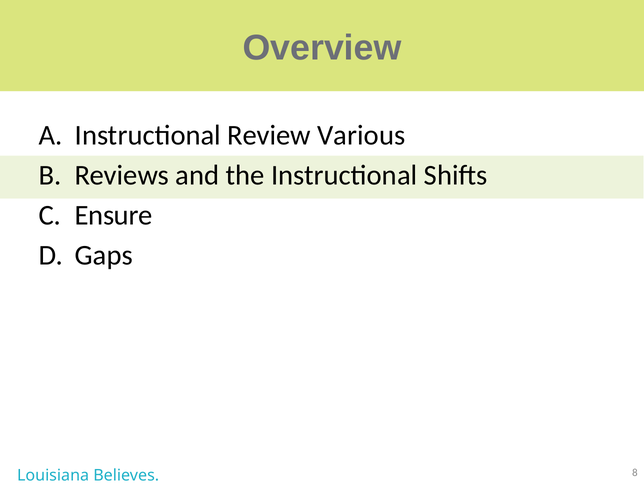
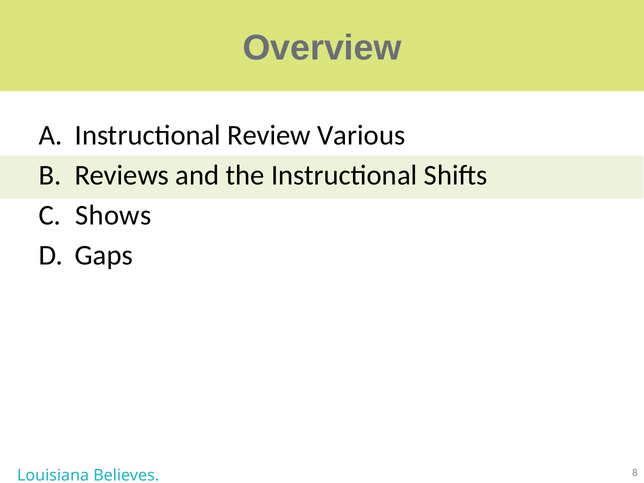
Ensure: Ensure -> Shows
